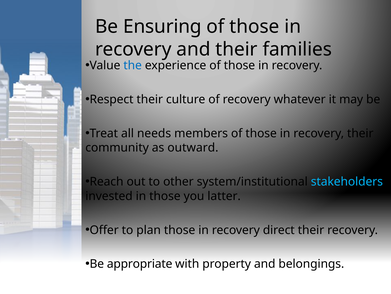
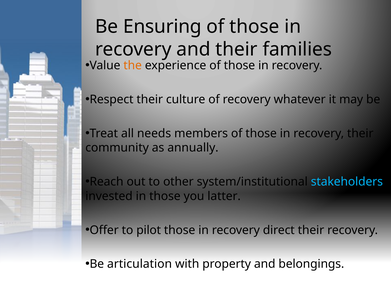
the colour: blue -> orange
outward: outward -> annually
plan: plan -> pilot
appropriate: appropriate -> articulation
